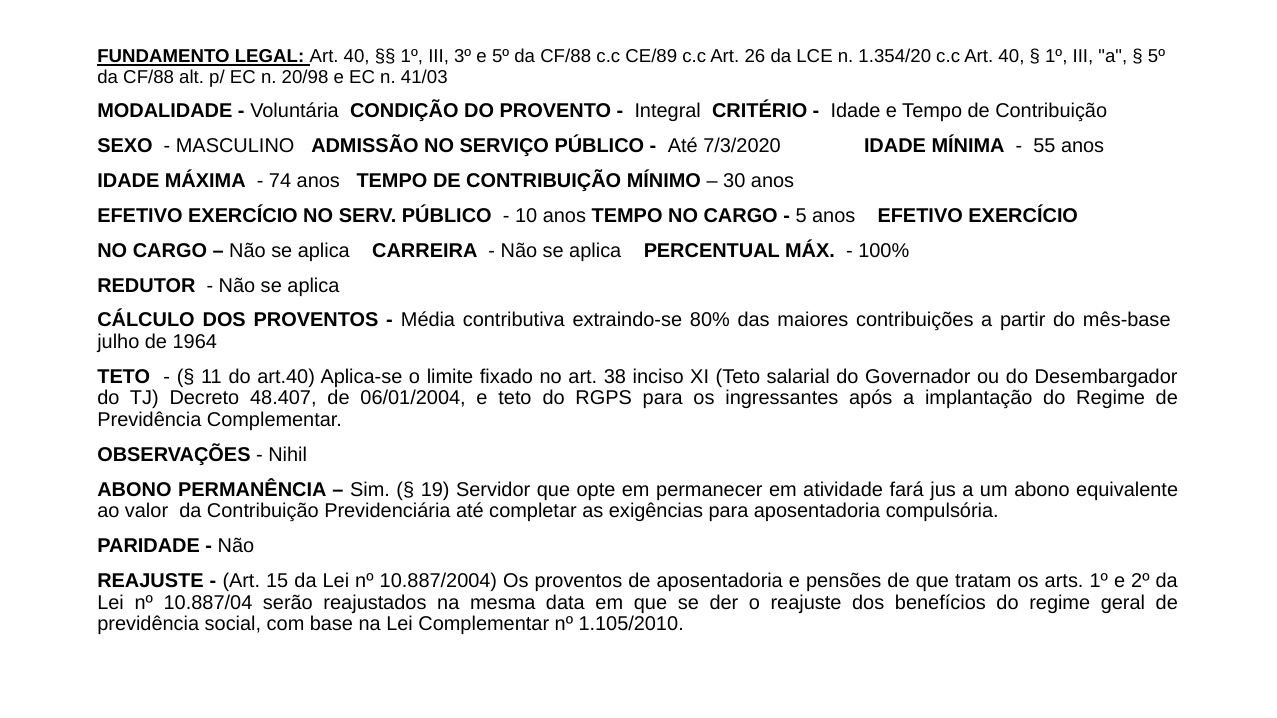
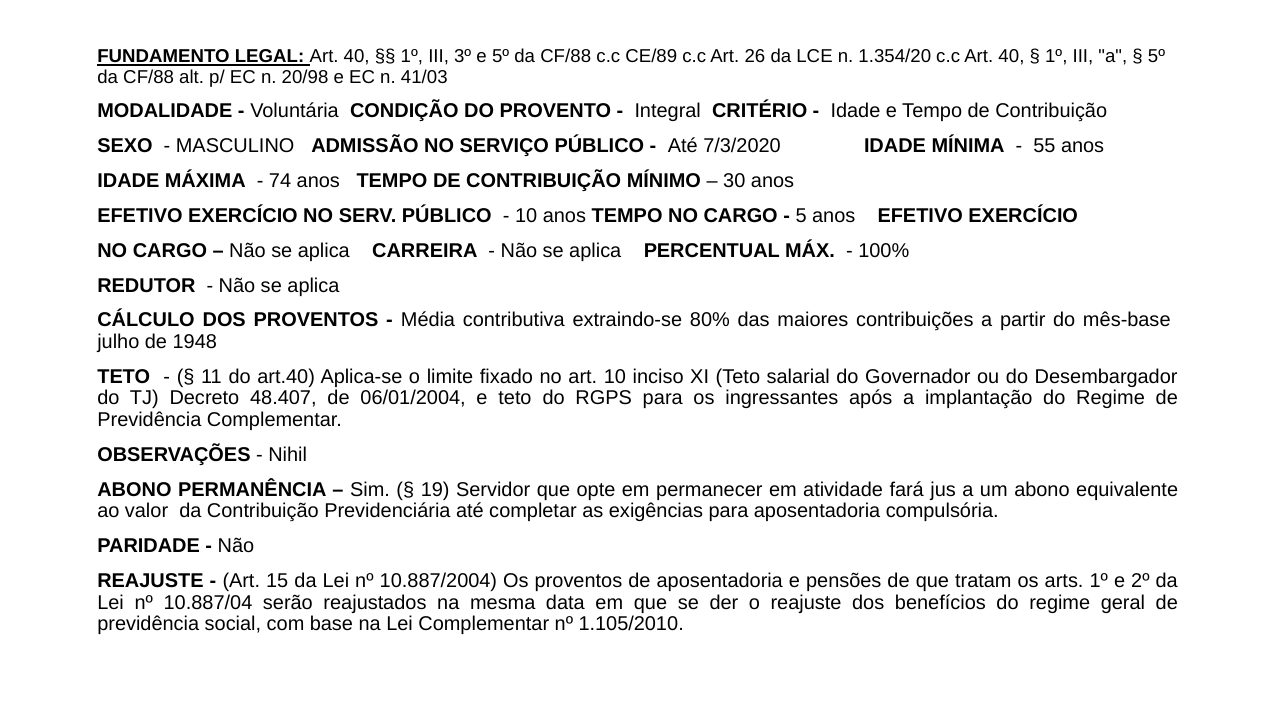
1964: 1964 -> 1948
art 38: 38 -> 10
